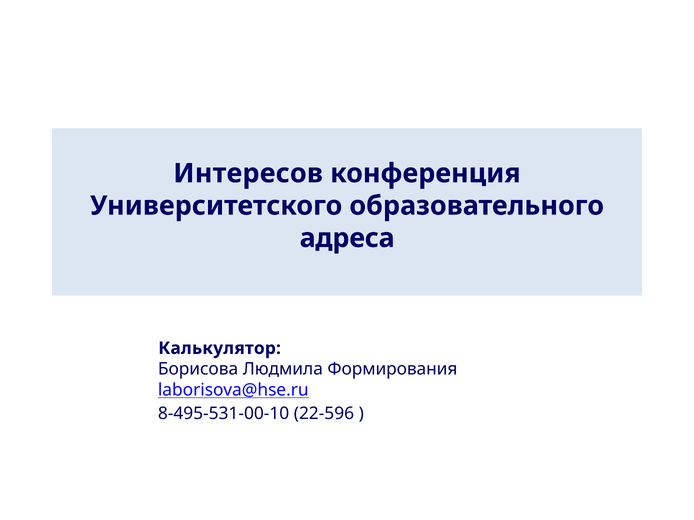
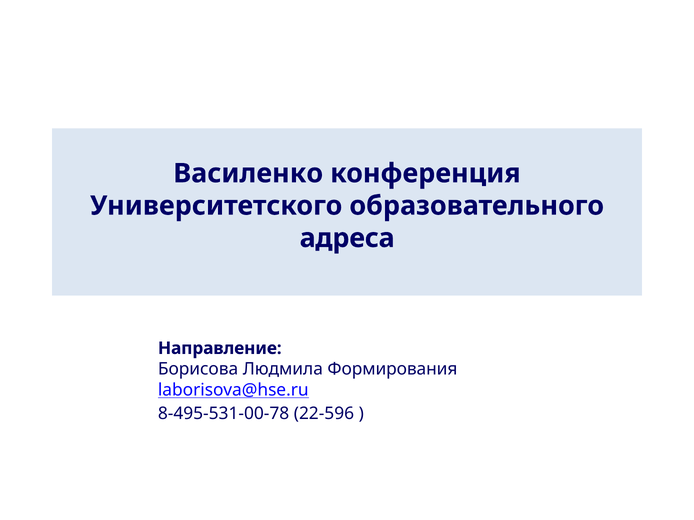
Интересов: Интересов -> Василенко
Калькулятор: Калькулятор -> Направление
8-495-531-00-10: 8-495-531-00-10 -> 8-495-531-00-78
